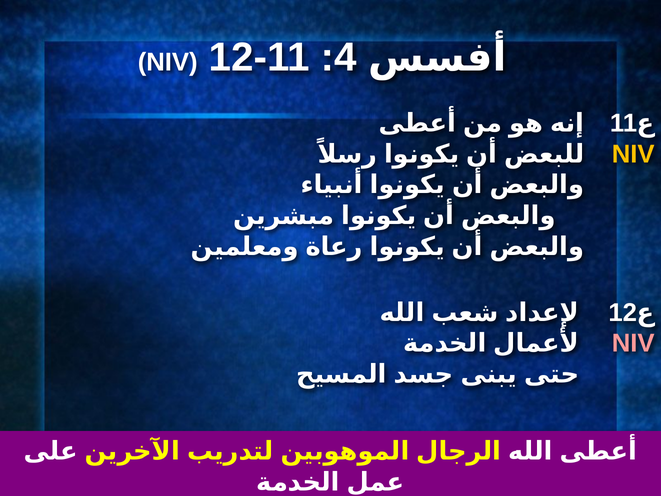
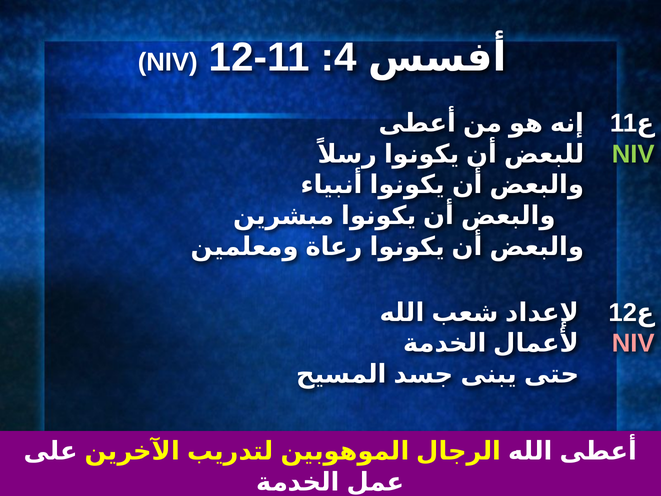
NIV at (633, 154) colour: yellow -> light green
